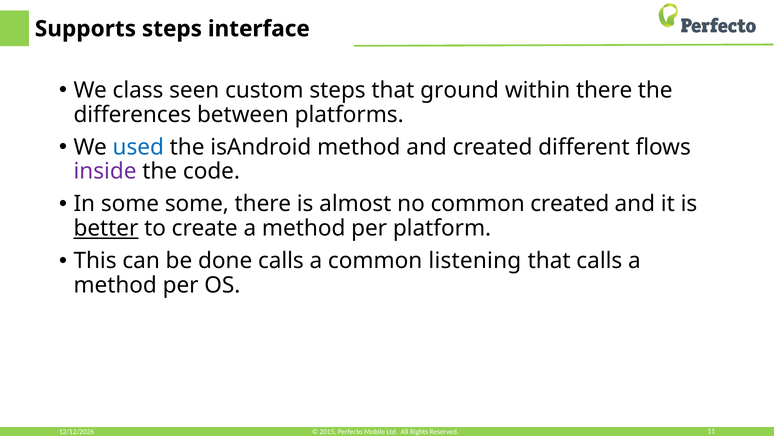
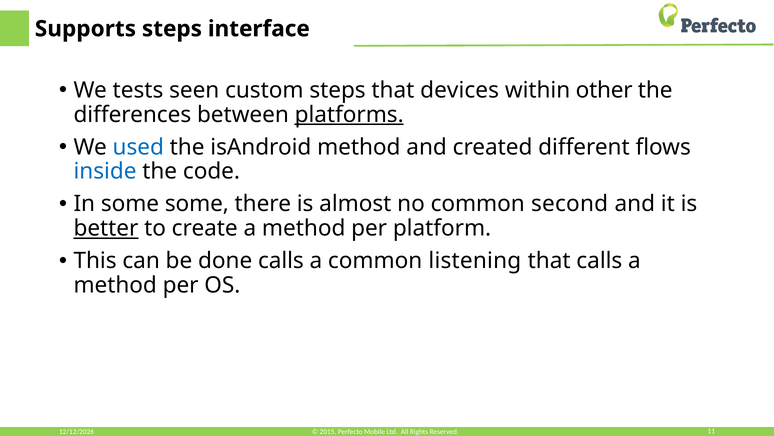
class: class -> tests
ground: ground -> devices
within there: there -> other
platforms underline: none -> present
inside colour: purple -> blue
common created: created -> second
